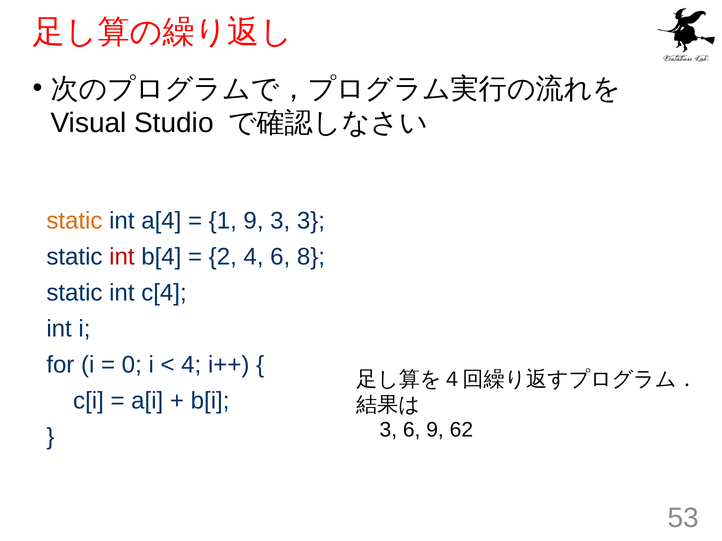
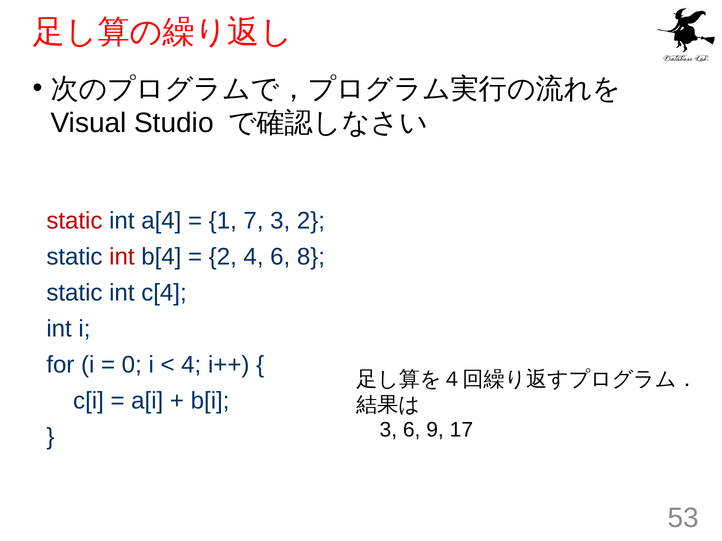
static at (74, 221) colour: orange -> red
1 9: 9 -> 7
3 3: 3 -> 2
62: 62 -> 17
